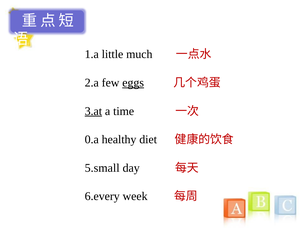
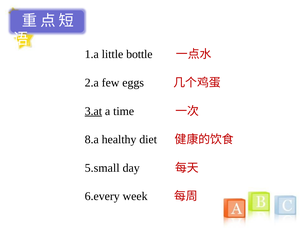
much: much -> bottle
eggs underline: present -> none
0.a: 0.a -> 8.a
